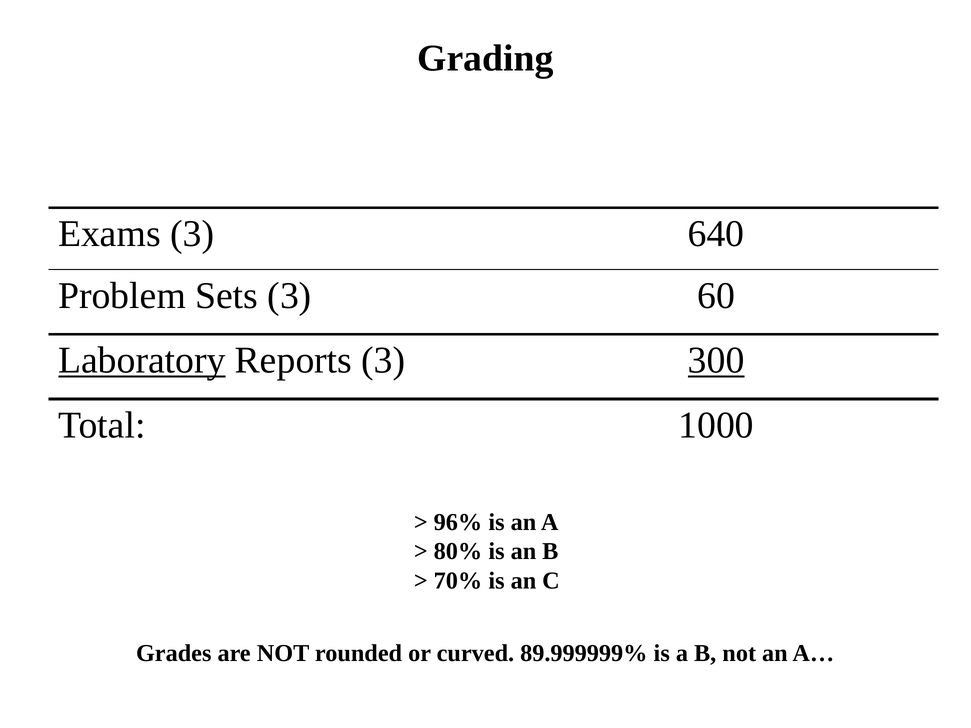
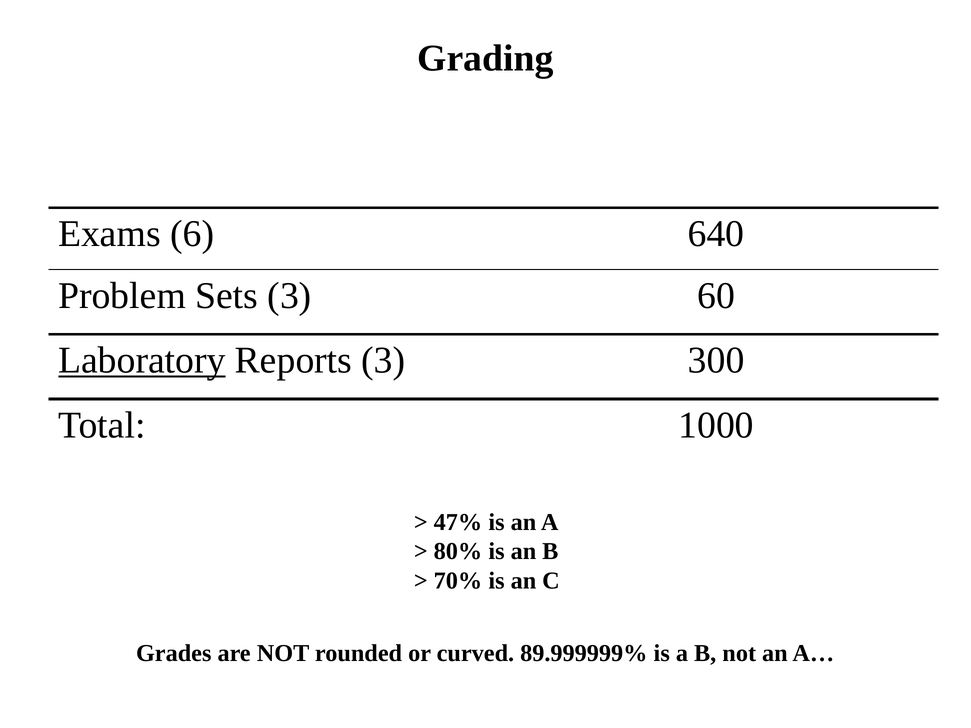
Exams 3: 3 -> 6
300 underline: present -> none
96%: 96% -> 47%
